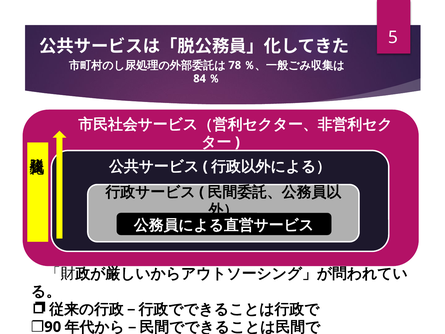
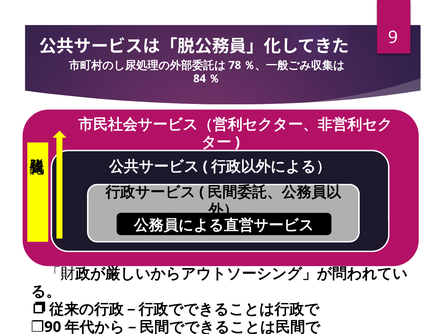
5: 5 -> 9
